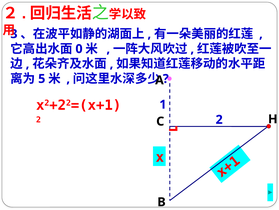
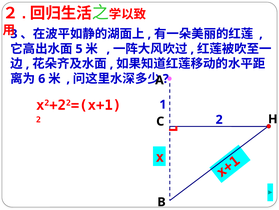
0: 0 -> 5
5: 5 -> 6
